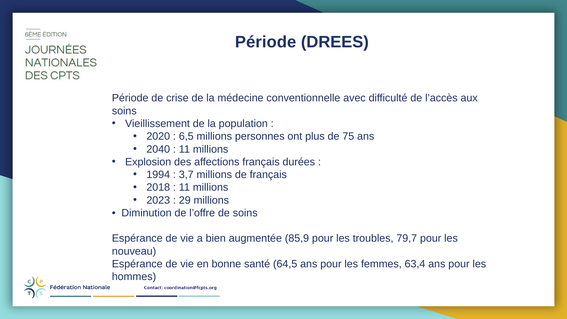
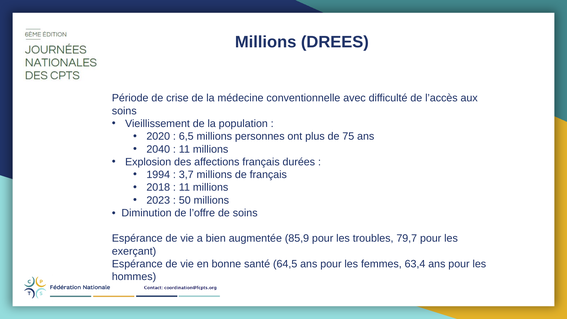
Période at (266, 42): Période -> Millions
29: 29 -> 50
nouveau: nouveau -> exerçant
